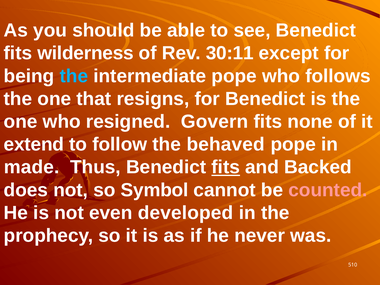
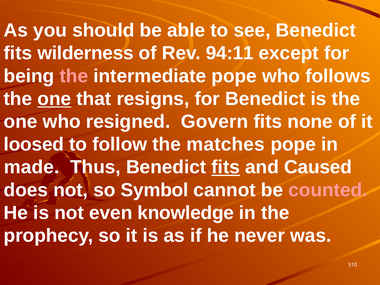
30:11: 30:11 -> 94:11
the at (74, 76) colour: light blue -> pink
one at (54, 99) underline: none -> present
extend: extend -> loosed
behaved: behaved -> matches
Backed: Backed -> Caused
developed: developed -> knowledge
